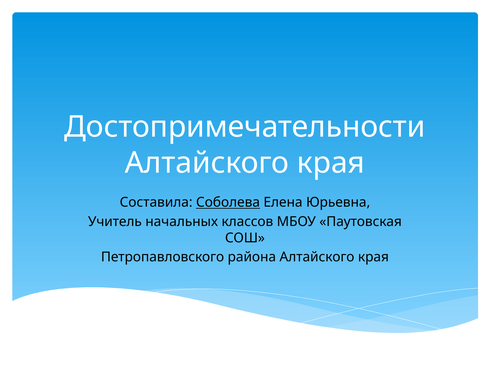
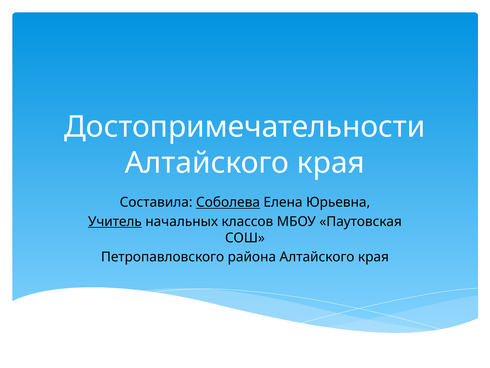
Учитель underline: none -> present
